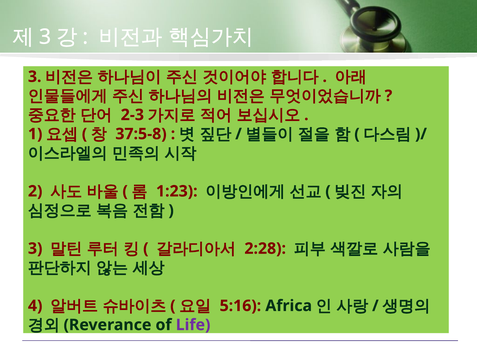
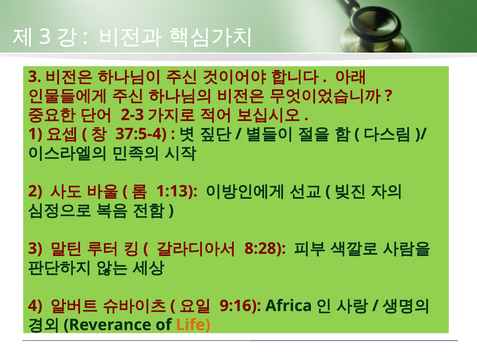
37:5-8: 37:5-8 -> 37:5-4
1:23: 1:23 -> 1:13
2:28: 2:28 -> 8:28
5:16: 5:16 -> 9:16
Life colour: purple -> orange
